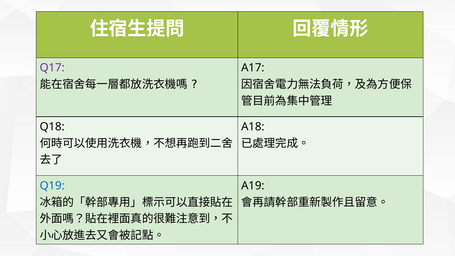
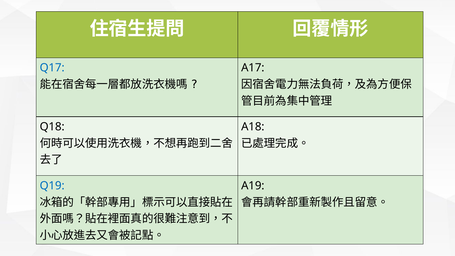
Q17 colour: purple -> blue
